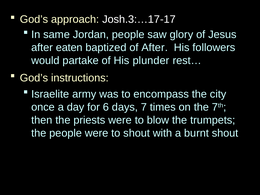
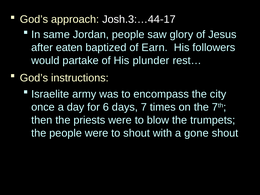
Josh.3:…17-17: Josh.3:…17-17 -> Josh.3:…44-17
of After: After -> Earn
burnt: burnt -> gone
